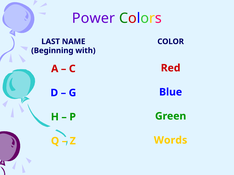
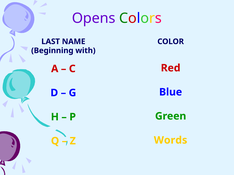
Power: Power -> Opens
